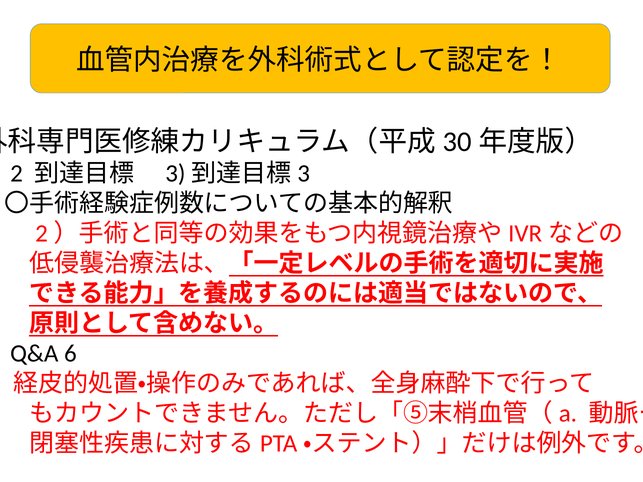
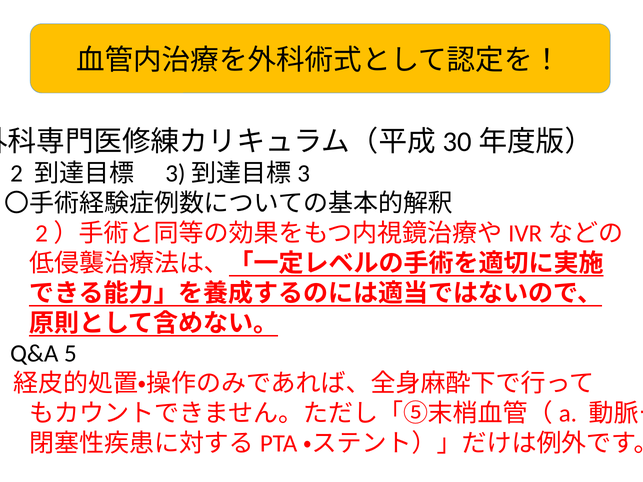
6: 6 -> 5
